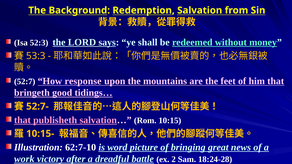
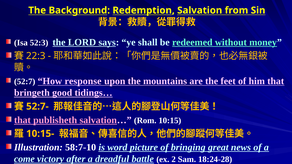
53:3: 53:3 -> 22:3
62:7-10: 62:7-10 -> 58:7-10
work: work -> come
